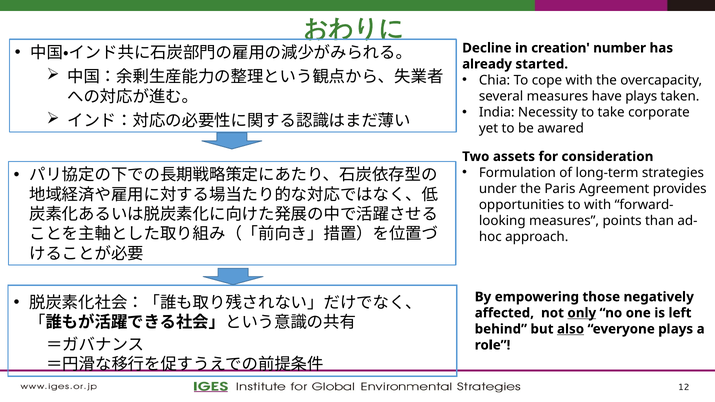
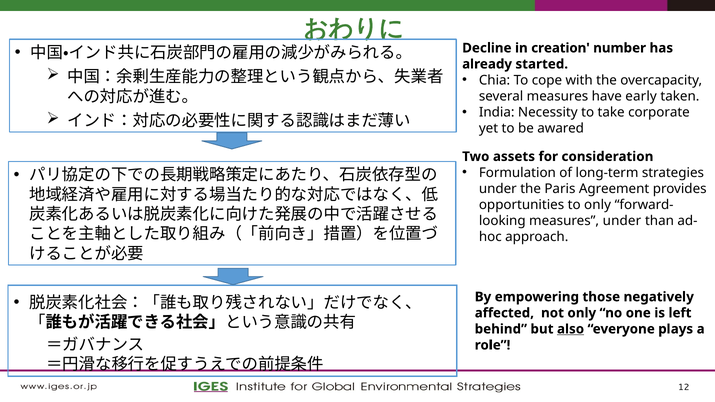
have plays: plays -> early
to with: with -> only
measures points: points -> under
only at (582, 313) underline: present -> none
